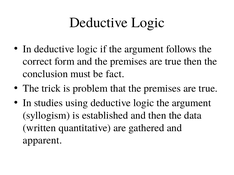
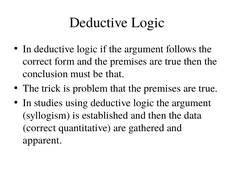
be fact: fact -> that
written at (39, 128): written -> correct
